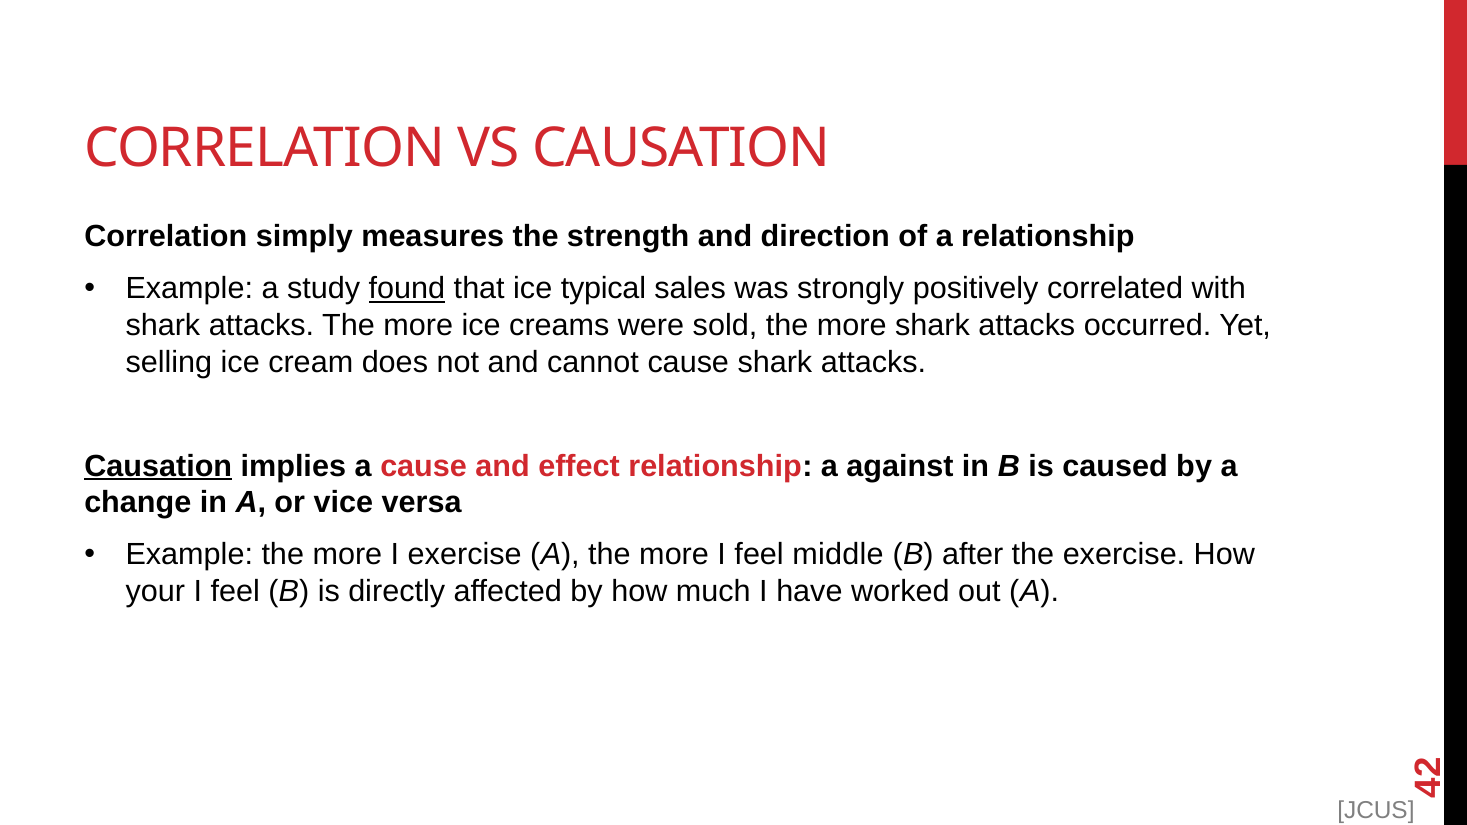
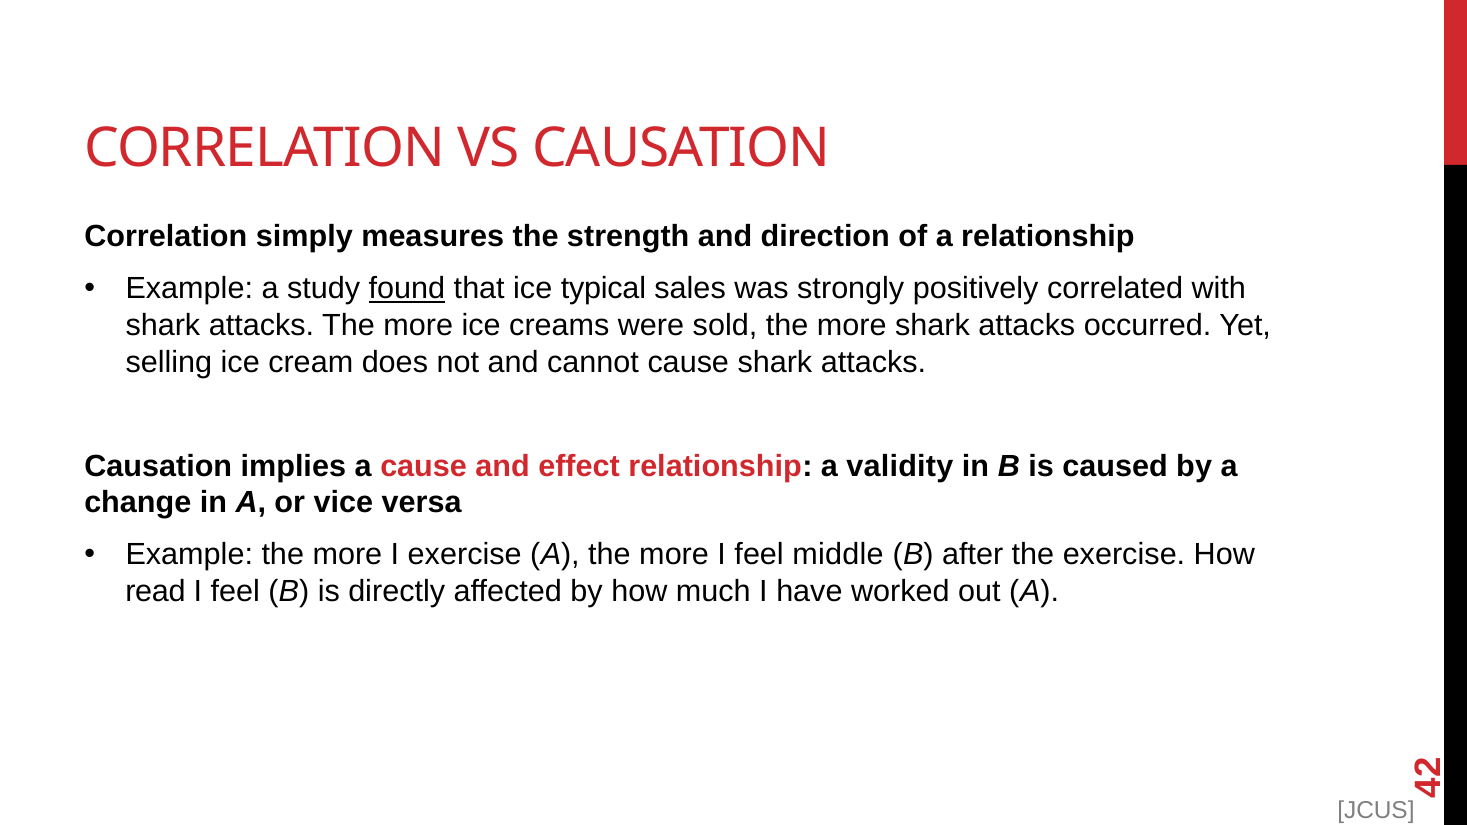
Causation at (158, 466) underline: present -> none
against: against -> validity
your: your -> read
